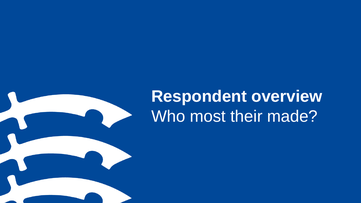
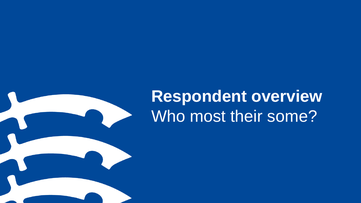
made: made -> some
